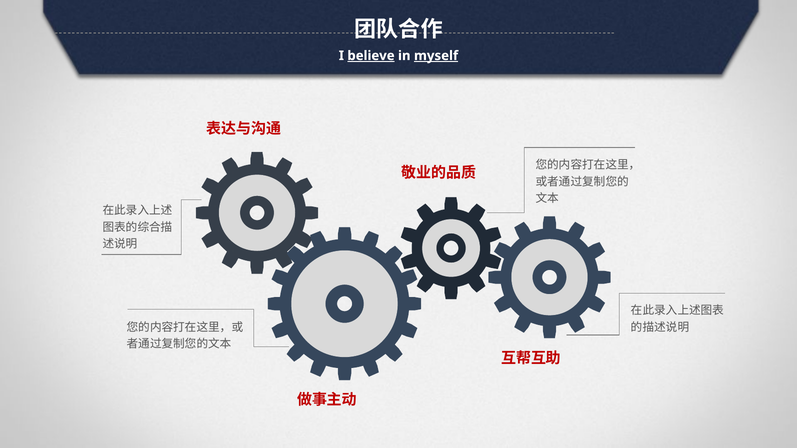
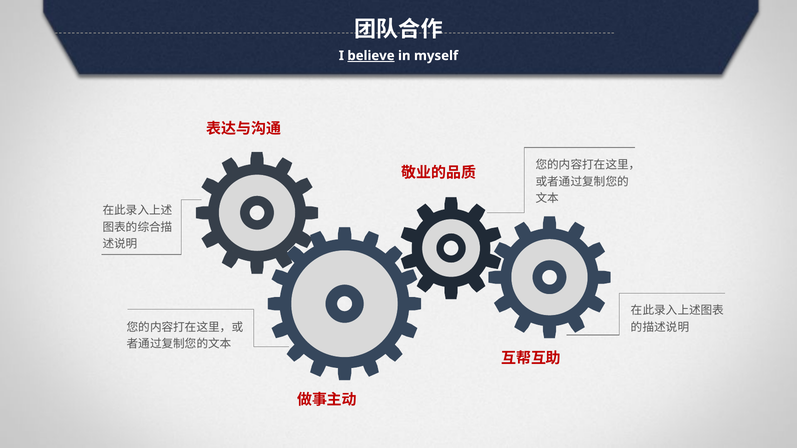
myself underline: present -> none
